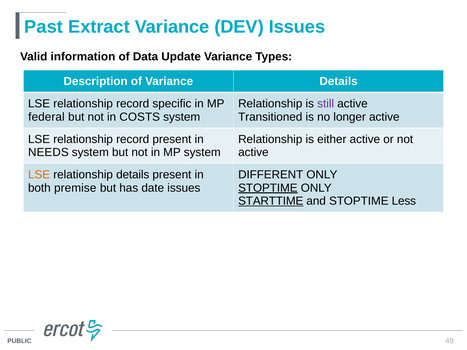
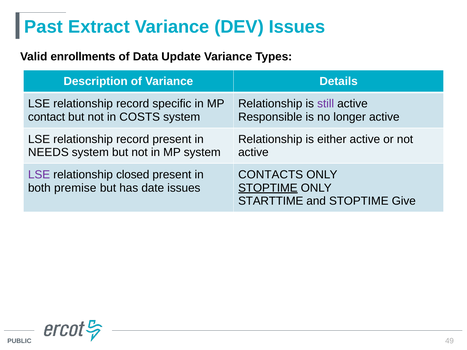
information: information -> enrollments
federal: federal -> contact
Transitioned: Transitioned -> Responsible
LSE at (39, 175) colour: orange -> purple
relationship details: details -> closed
DIFFERENT: DIFFERENT -> CONTACTS
STARTTIME underline: present -> none
Less: Less -> Give
